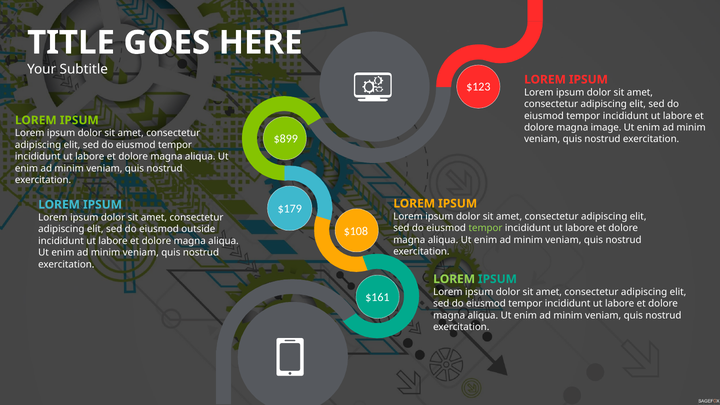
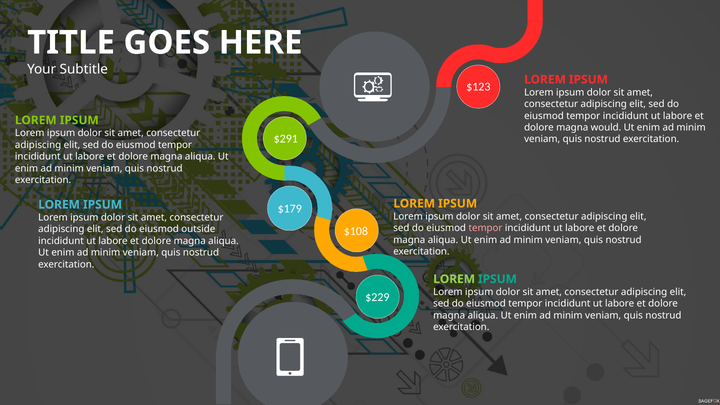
image: image -> would
$899: $899 -> $291
tempor at (486, 228) colour: light green -> pink
$161: $161 -> $229
